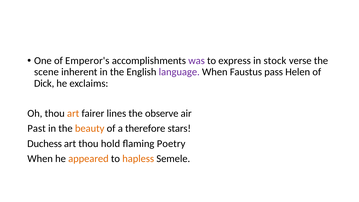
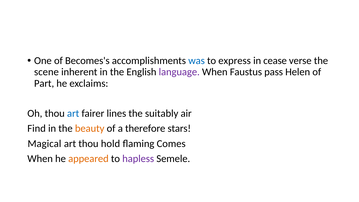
Emperor's: Emperor's -> Becomes's
was colour: purple -> blue
stock: stock -> cease
Dick: Dick -> Part
art at (73, 113) colour: orange -> blue
observe: observe -> suitably
Past: Past -> Find
Duchess: Duchess -> Magical
Poetry: Poetry -> Comes
hapless colour: orange -> purple
